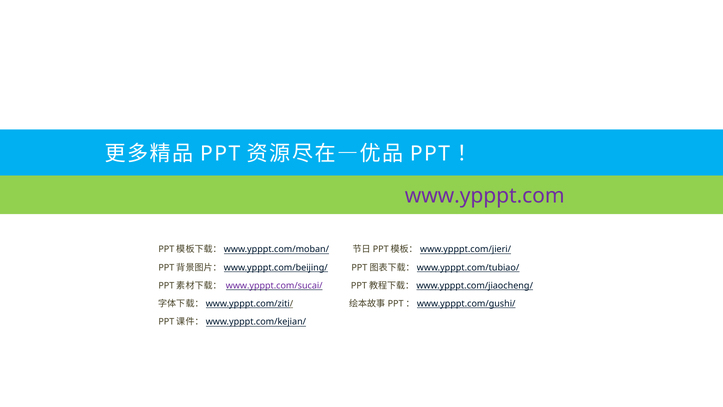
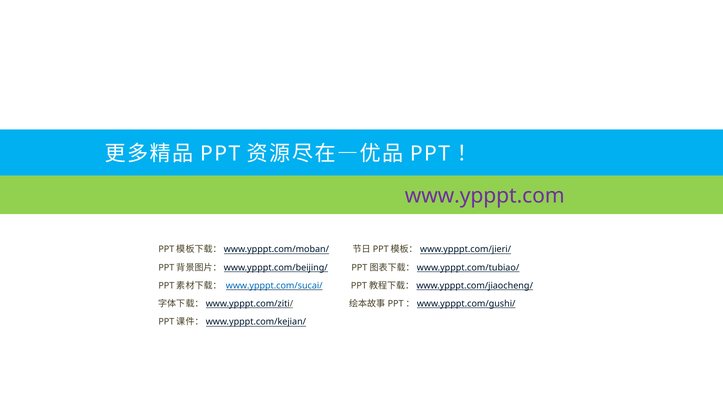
www.ypppt.com/sucai/ colour: purple -> blue
